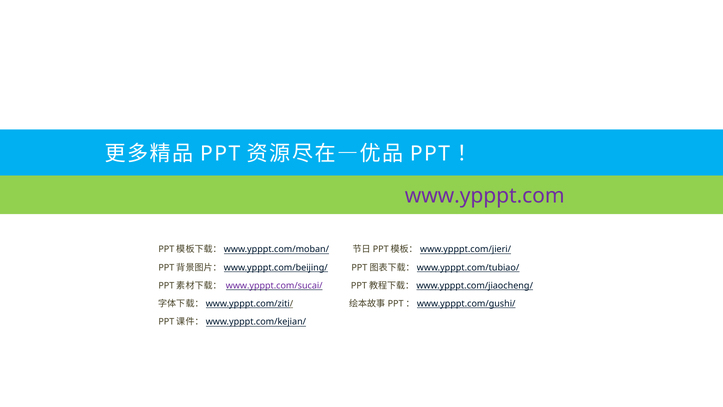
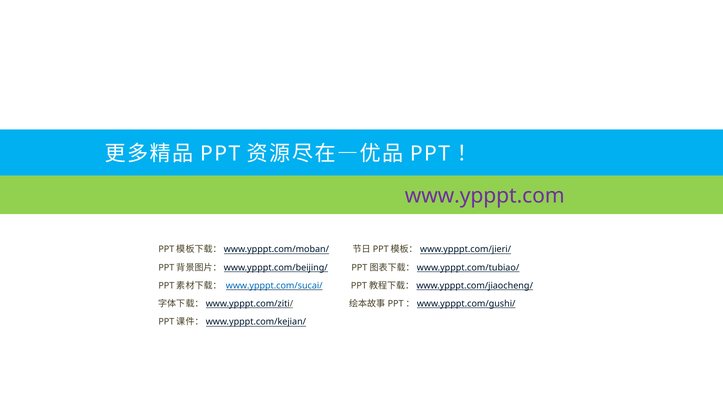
www.ypppt.com/sucai/ colour: purple -> blue
